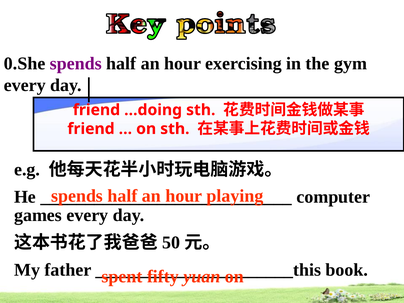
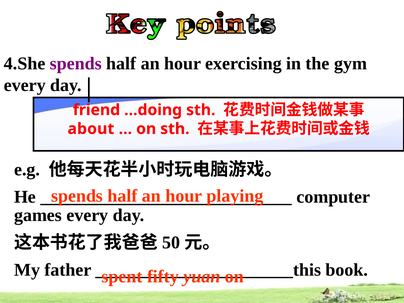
0.She: 0.She -> 4.She
friend at (91, 129): friend -> about
